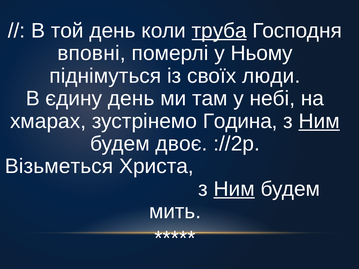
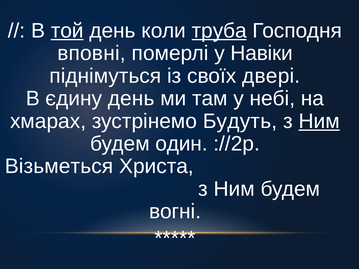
той underline: none -> present
Ньому: Ньому -> Навіки
люди: люди -> двері
Година: Година -> Будуть
двоє: двоє -> один
Ним at (234, 189) underline: present -> none
мить: мить -> вогні
